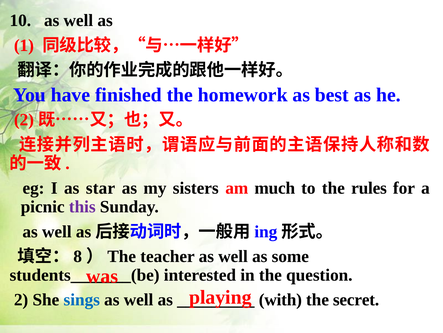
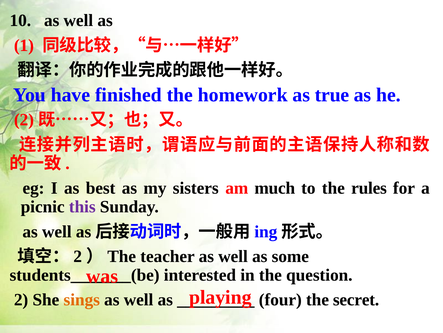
best: best -> true
star: star -> best
8 at (78, 256): 8 -> 2
sings colour: blue -> orange
with: with -> four
